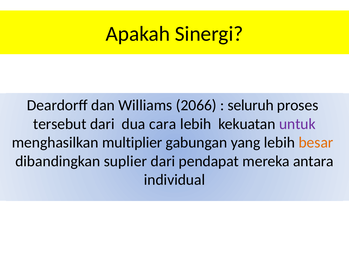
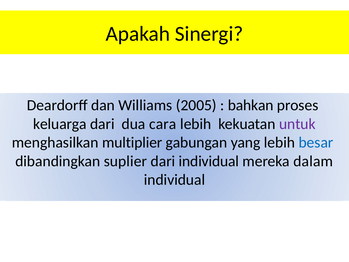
2066: 2066 -> 2005
seluruh: seluruh -> bahkan
tersebut: tersebut -> keluarga
besar colour: orange -> blue
dari pendapat: pendapat -> individual
antara: antara -> dalam
